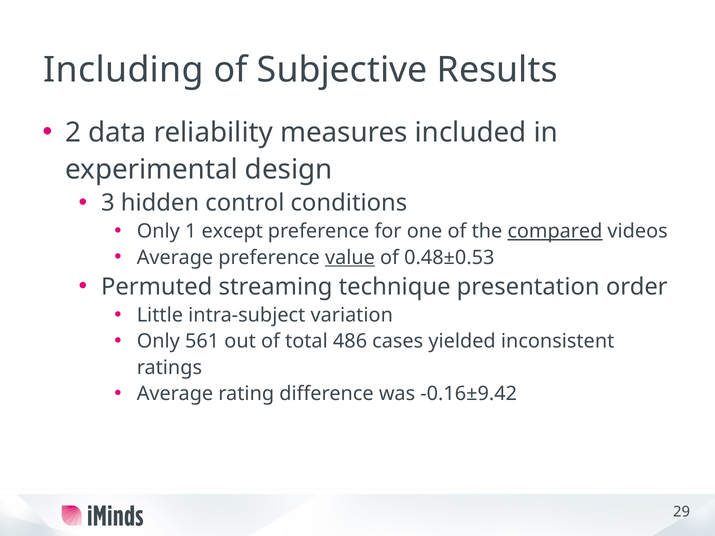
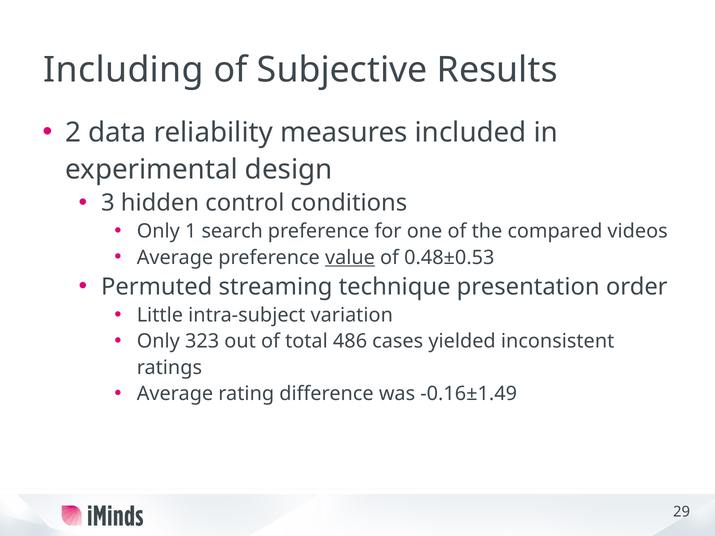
except: except -> search
compared underline: present -> none
561: 561 -> 323
-0.16±9.42: -0.16±9.42 -> -0.16±1.49
